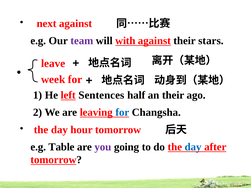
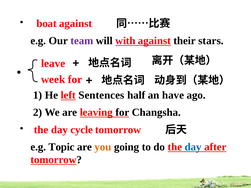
next: next -> boat
an their: their -> have
for at (122, 112) colour: blue -> black
hour: hour -> cycle
Table: Table -> Topic
you colour: purple -> orange
